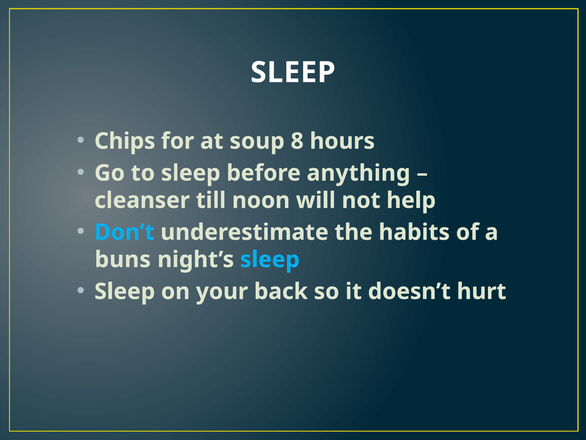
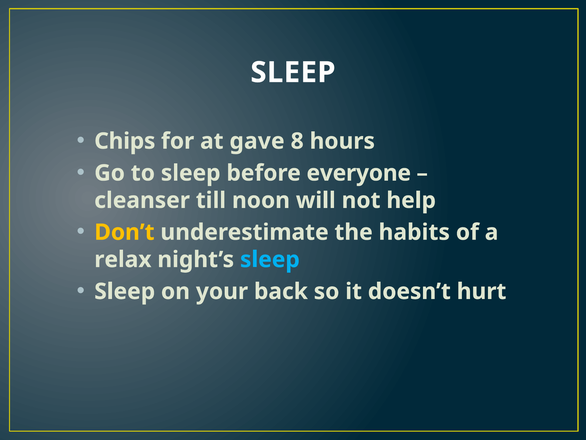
soup: soup -> gave
anything: anything -> everyone
Don’t colour: light blue -> yellow
buns: buns -> relax
